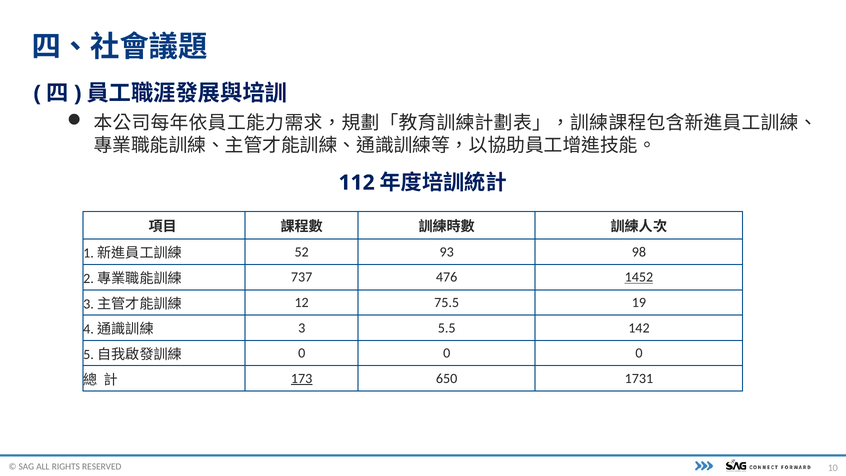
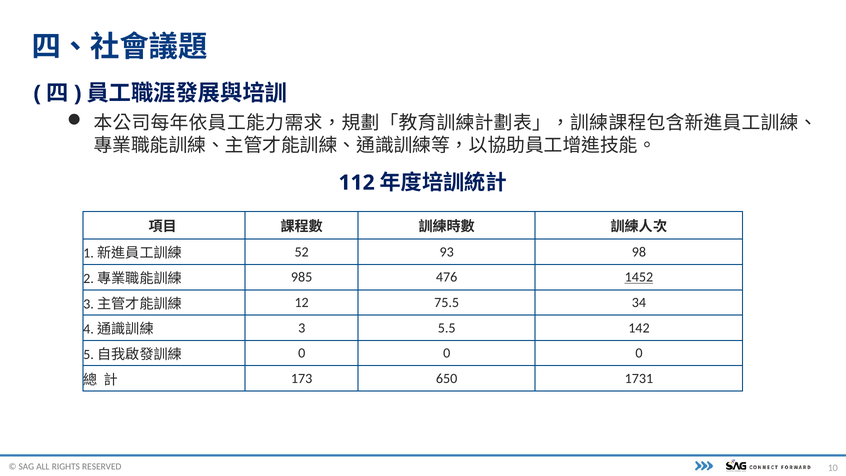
737: 737 -> 985
19: 19 -> 34
173 underline: present -> none
